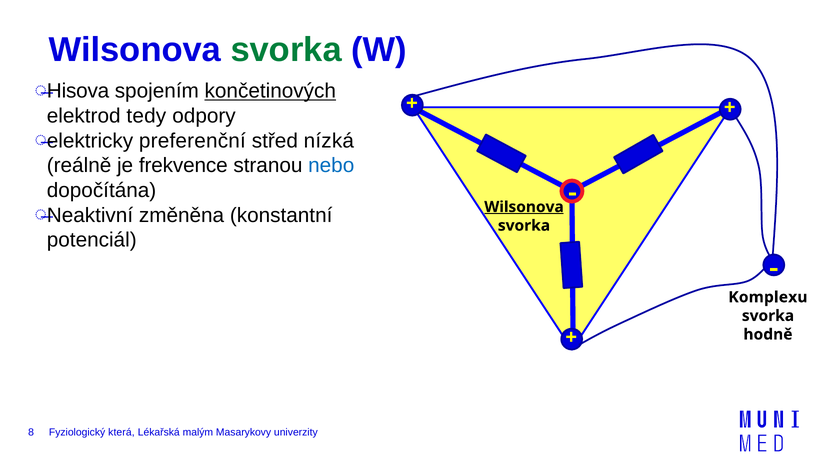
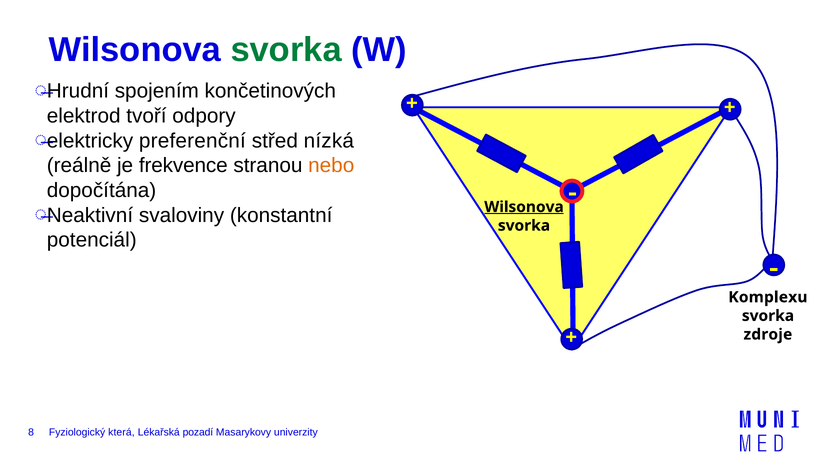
Hisova: Hisova -> Hrudní
končetinových underline: present -> none
tedy: tedy -> tvoří
nebo colour: blue -> orange
změněna: změněna -> svaloviny
hodně: hodně -> zdroje
malým: malým -> pozadí
